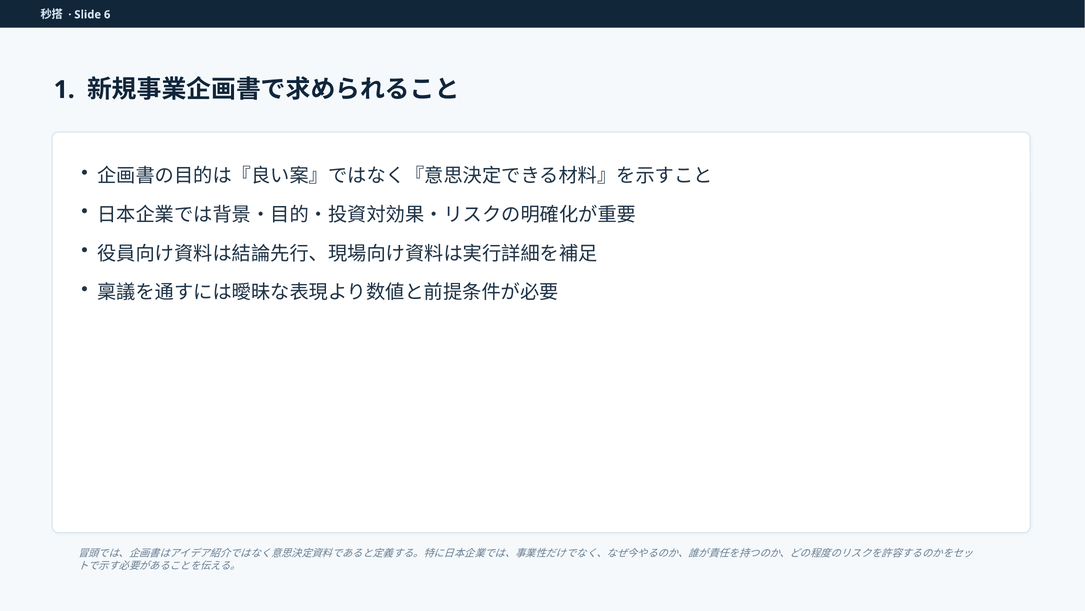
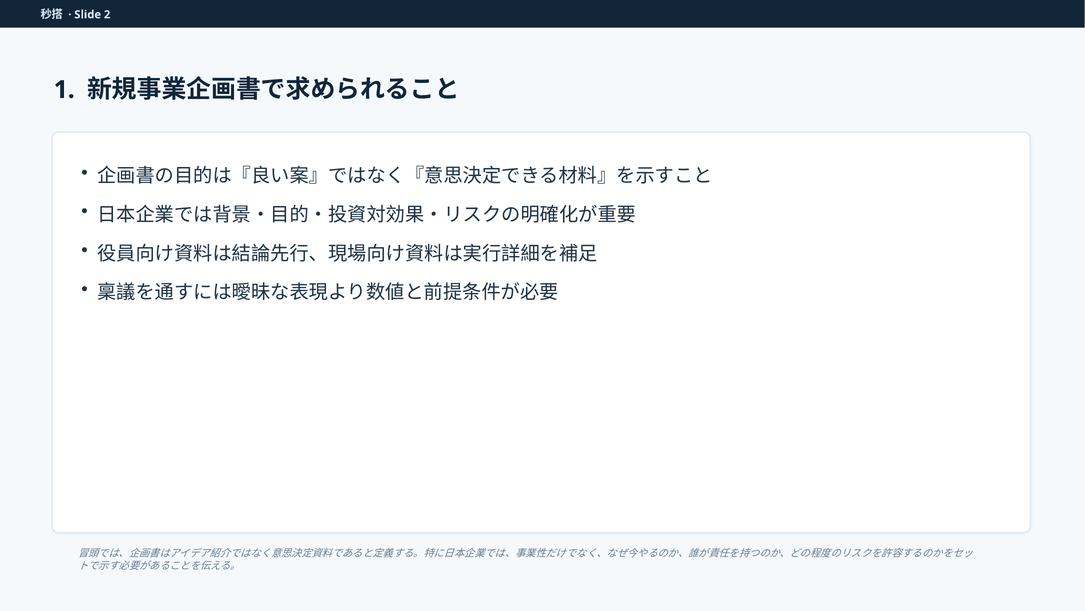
6: 6 -> 2
